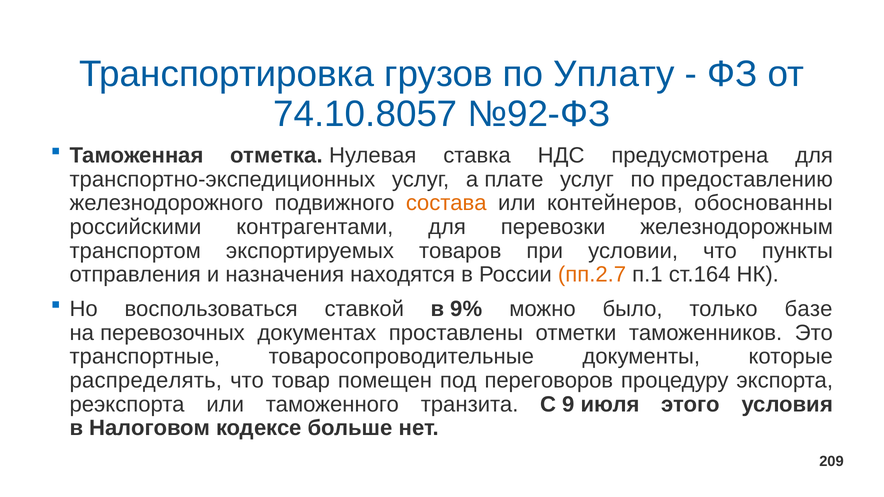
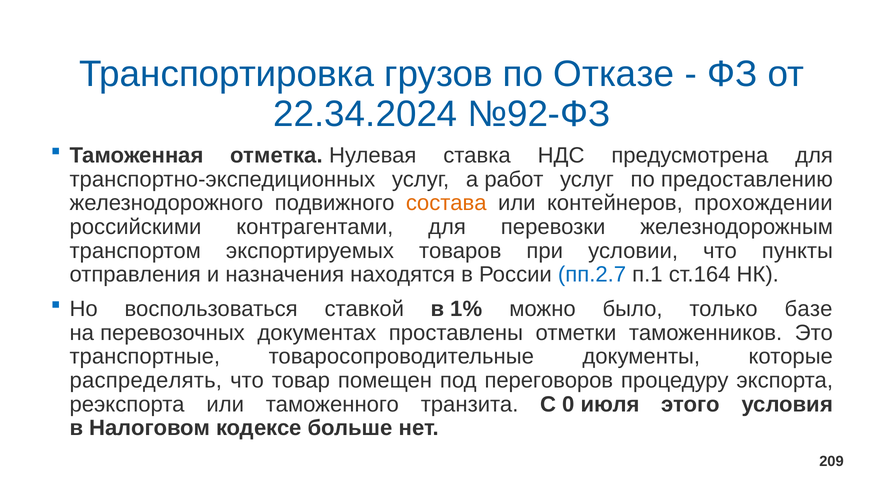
Уплату: Уплату -> Отказе
74.10.8057: 74.10.8057 -> 22.34.2024
плате: плате -> работ
обоснованны: обоснованны -> прохождении
пп.2.7 colour: orange -> blue
9%: 9% -> 1%
9: 9 -> 0
